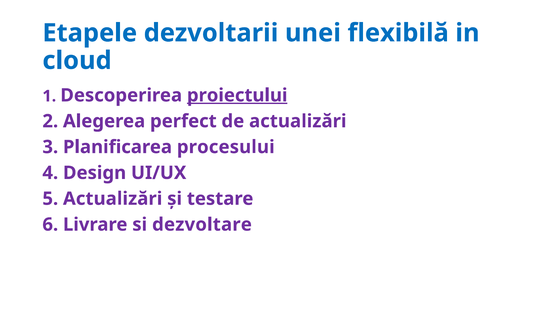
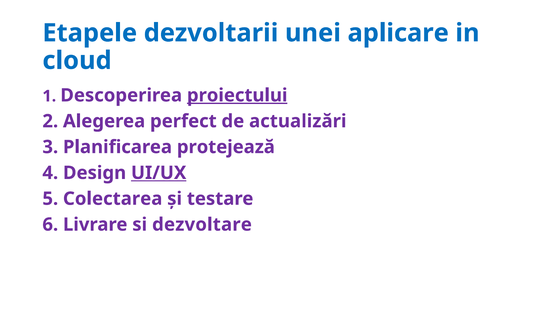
flexibilă: flexibilă -> aplicare
procesului: procesului -> protejează
UI/UX underline: none -> present
Actualizări at (113, 199): Actualizări -> Colectarea
